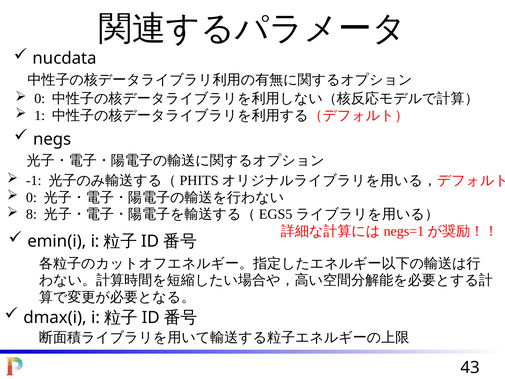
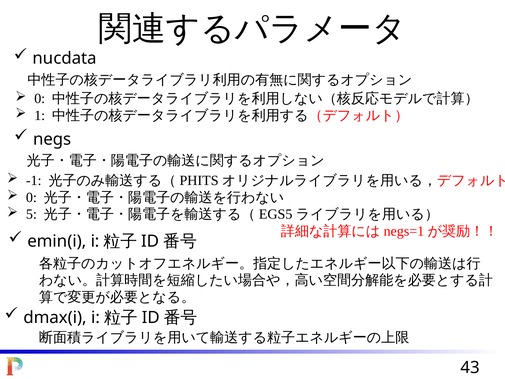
8: 8 -> 5
